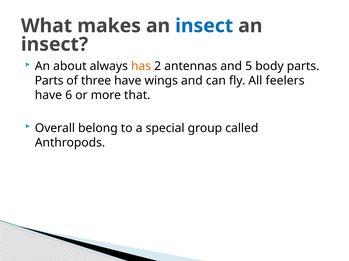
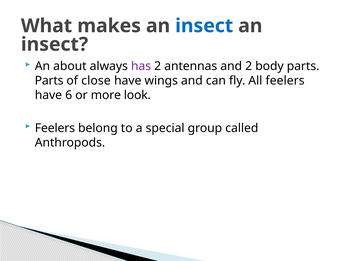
has colour: orange -> purple
and 5: 5 -> 2
three: three -> close
that: that -> look
Overall at (55, 128): Overall -> Feelers
